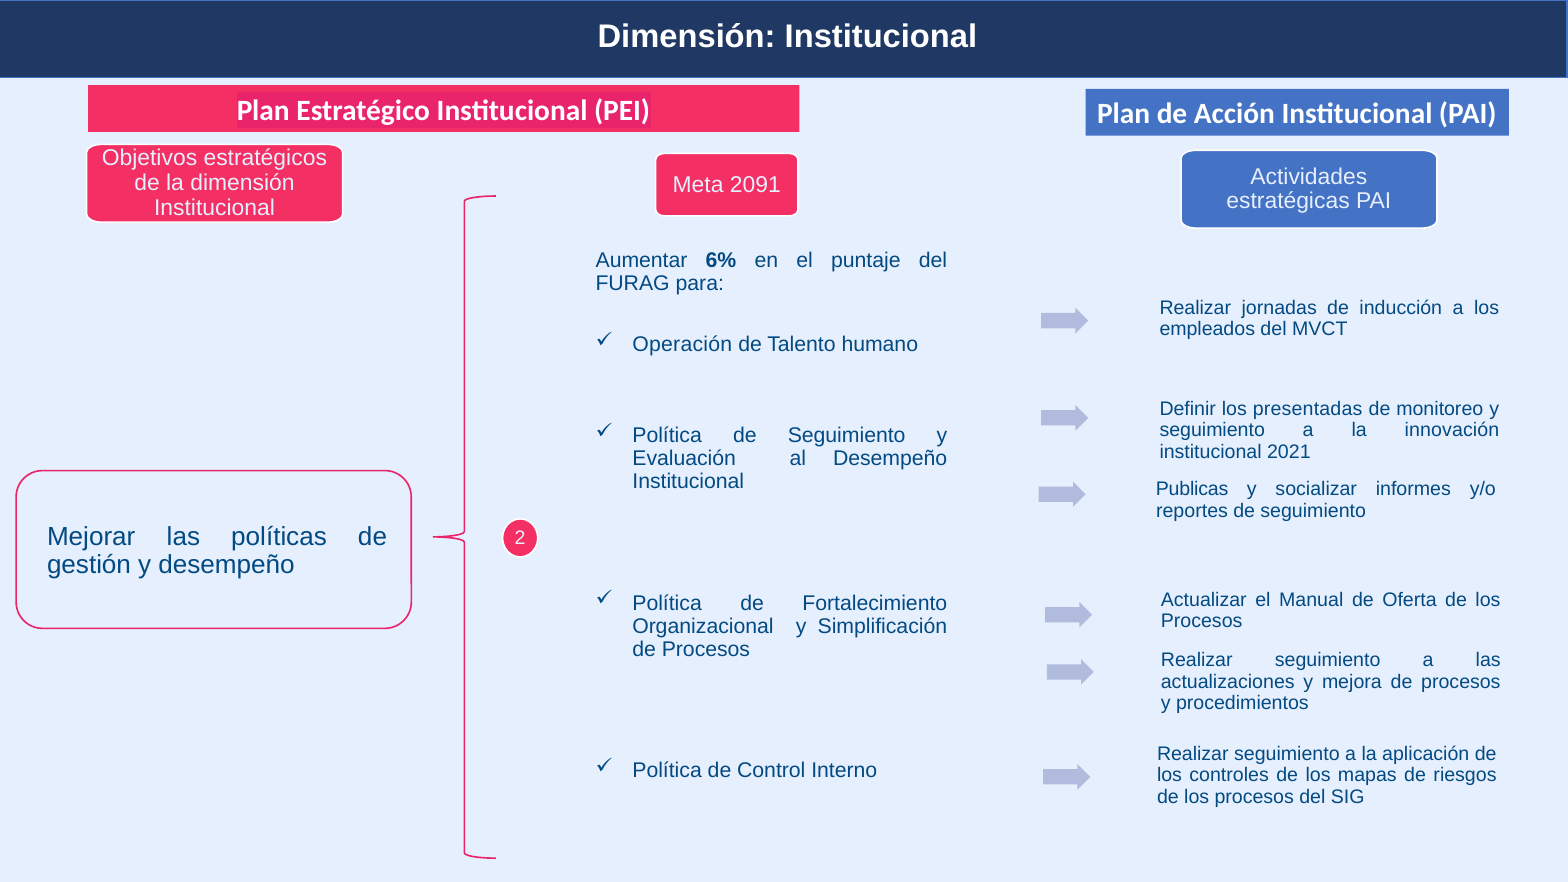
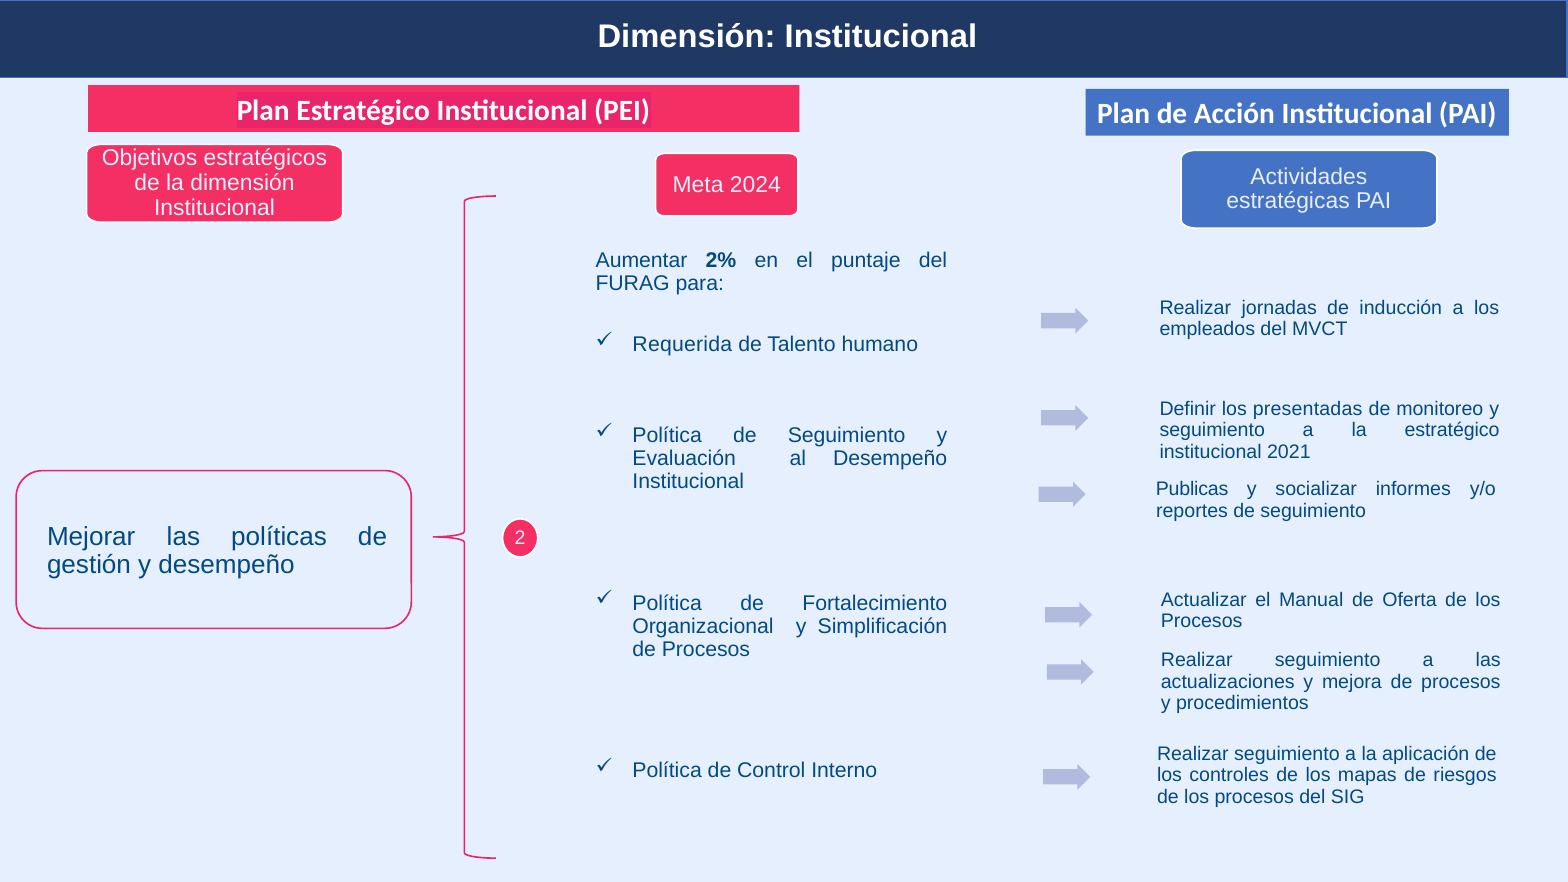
2091: 2091 -> 2024
6%: 6% -> 2%
Operación: Operación -> Requerida
la innovación: innovación -> estratégico
